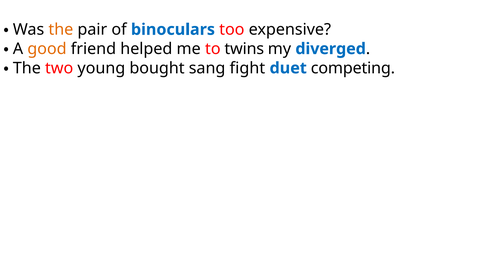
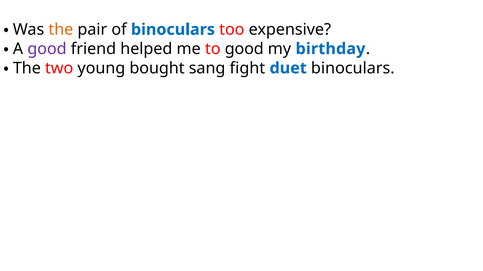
good at (47, 49) colour: orange -> purple
to twins: twins -> good
diverged: diverged -> birthday
duet competing: competing -> binoculars
